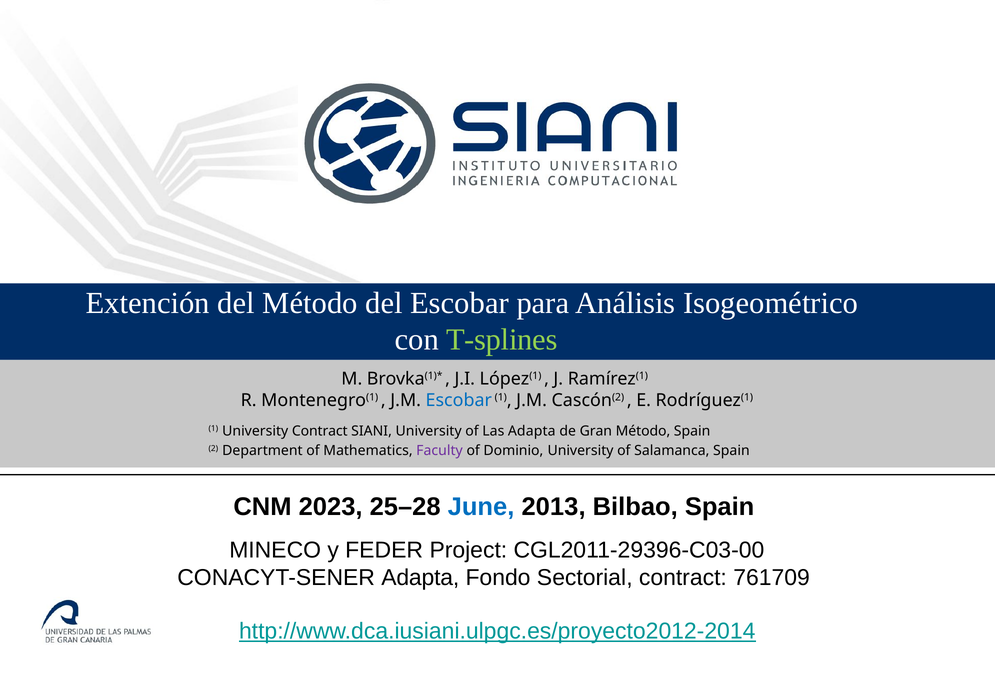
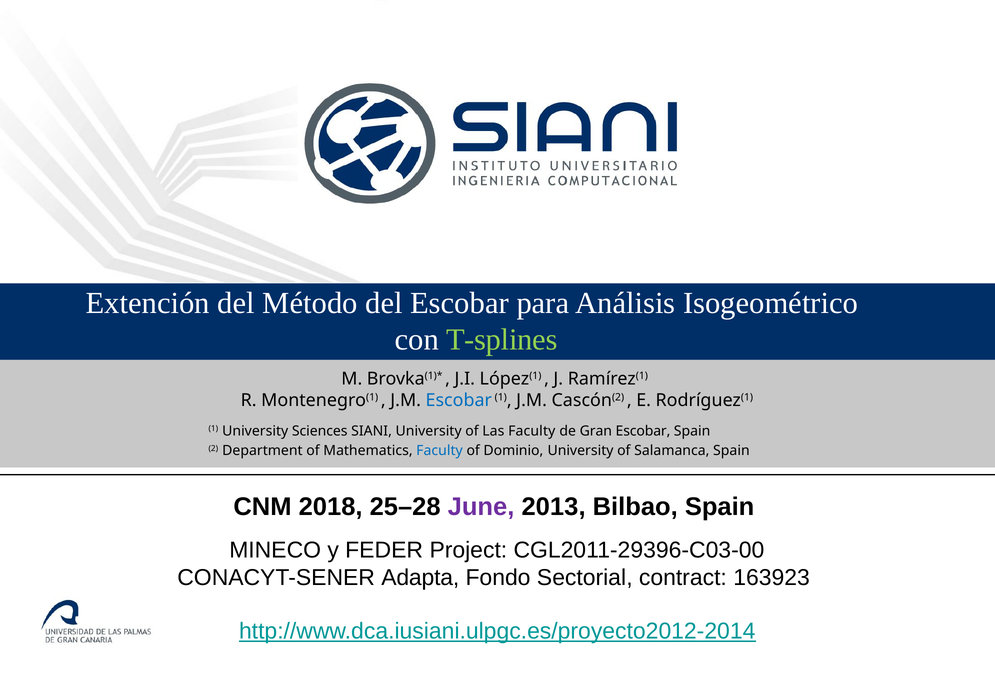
University Contract: Contract -> Sciences
Las Adapta: Adapta -> Faculty
Gran Método: Método -> Escobar
Faculty at (440, 450) colour: purple -> blue
2023: 2023 -> 2018
June colour: blue -> purple
761709: 761709 -> 163923
